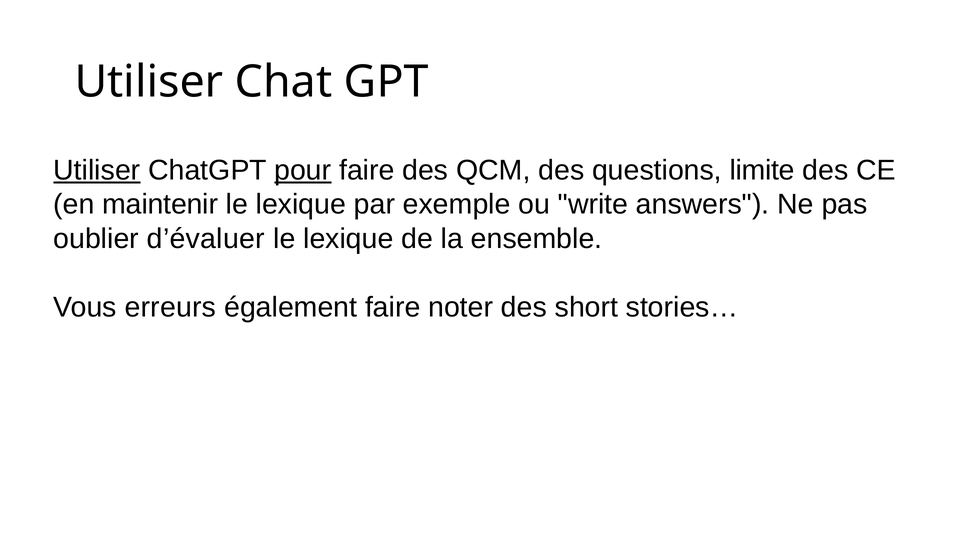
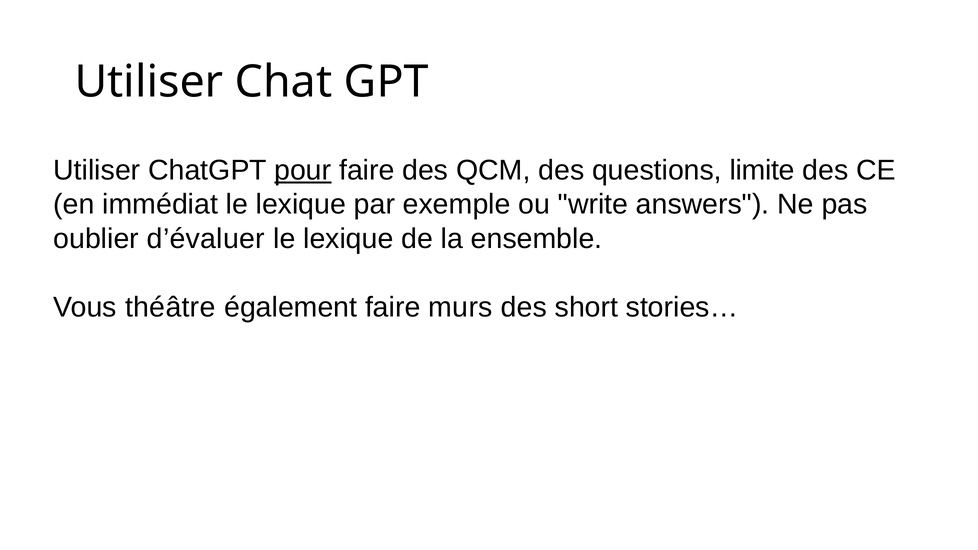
Utiliser at (97, 170) underline: present -> none
maintenir: maintenir -> immédiat
erreurs: erreurs -> théâtre
noter: noter -> murs
